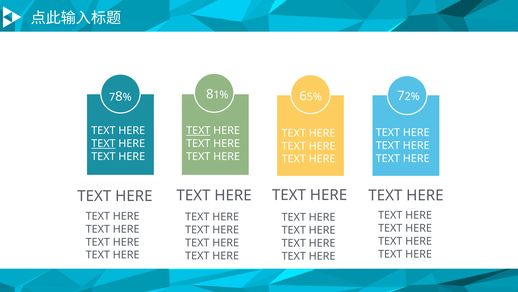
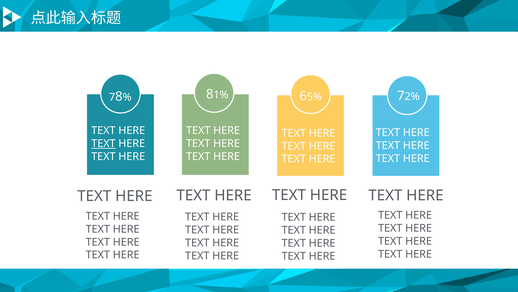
TEXT at (198, 130) underline: present -> none
